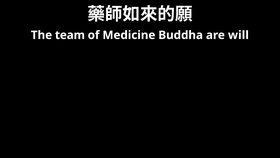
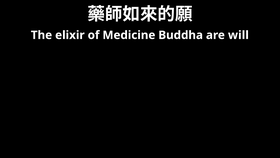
team: team -> elixir
